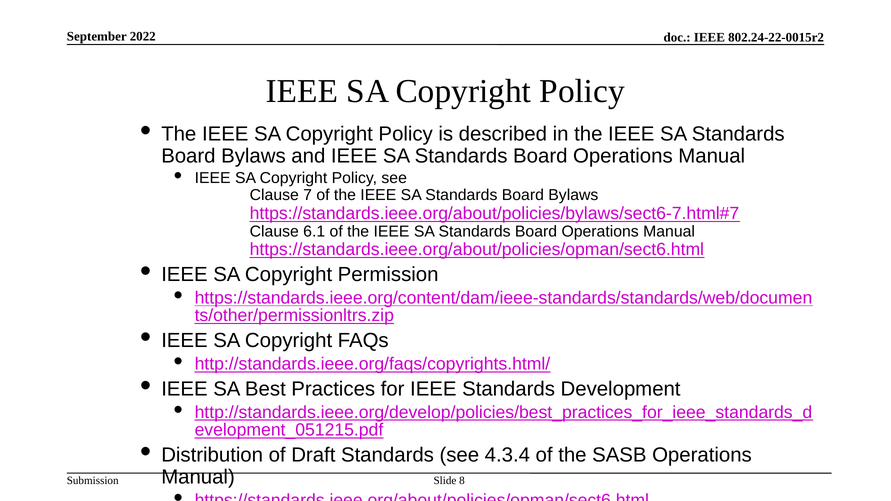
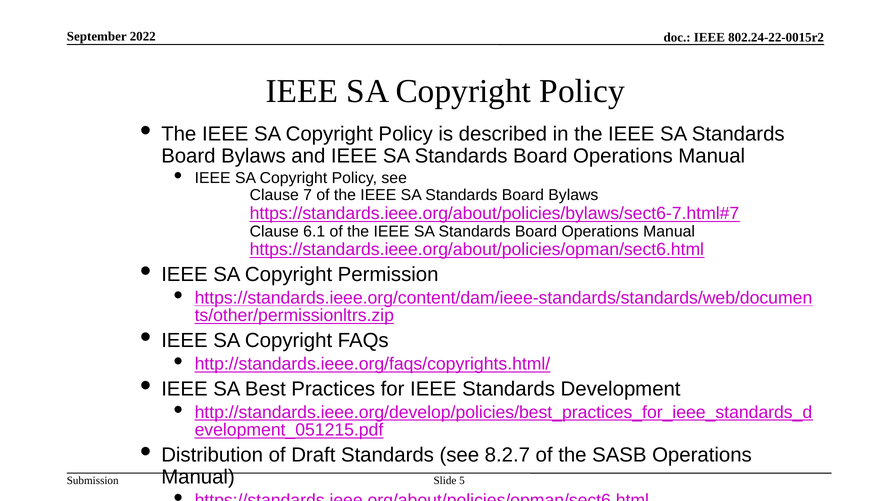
4.3.4: 4.3.4 -> 8.2.7
8: 8 -> 5
